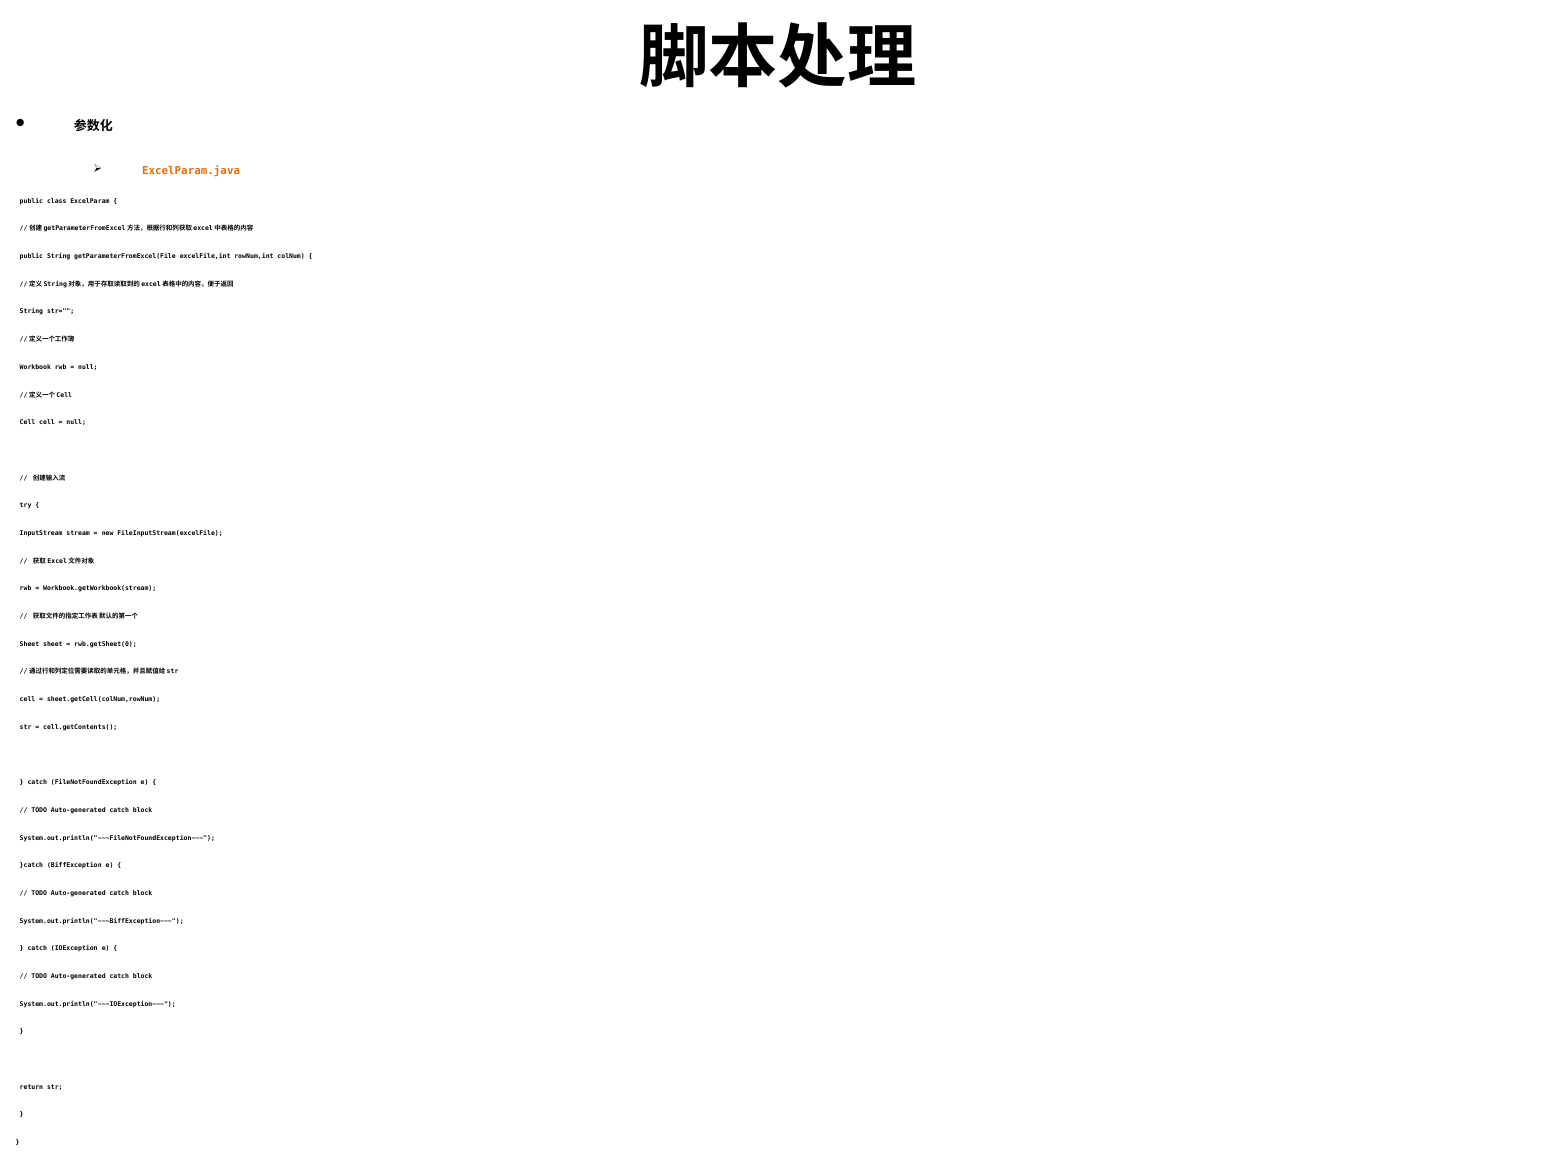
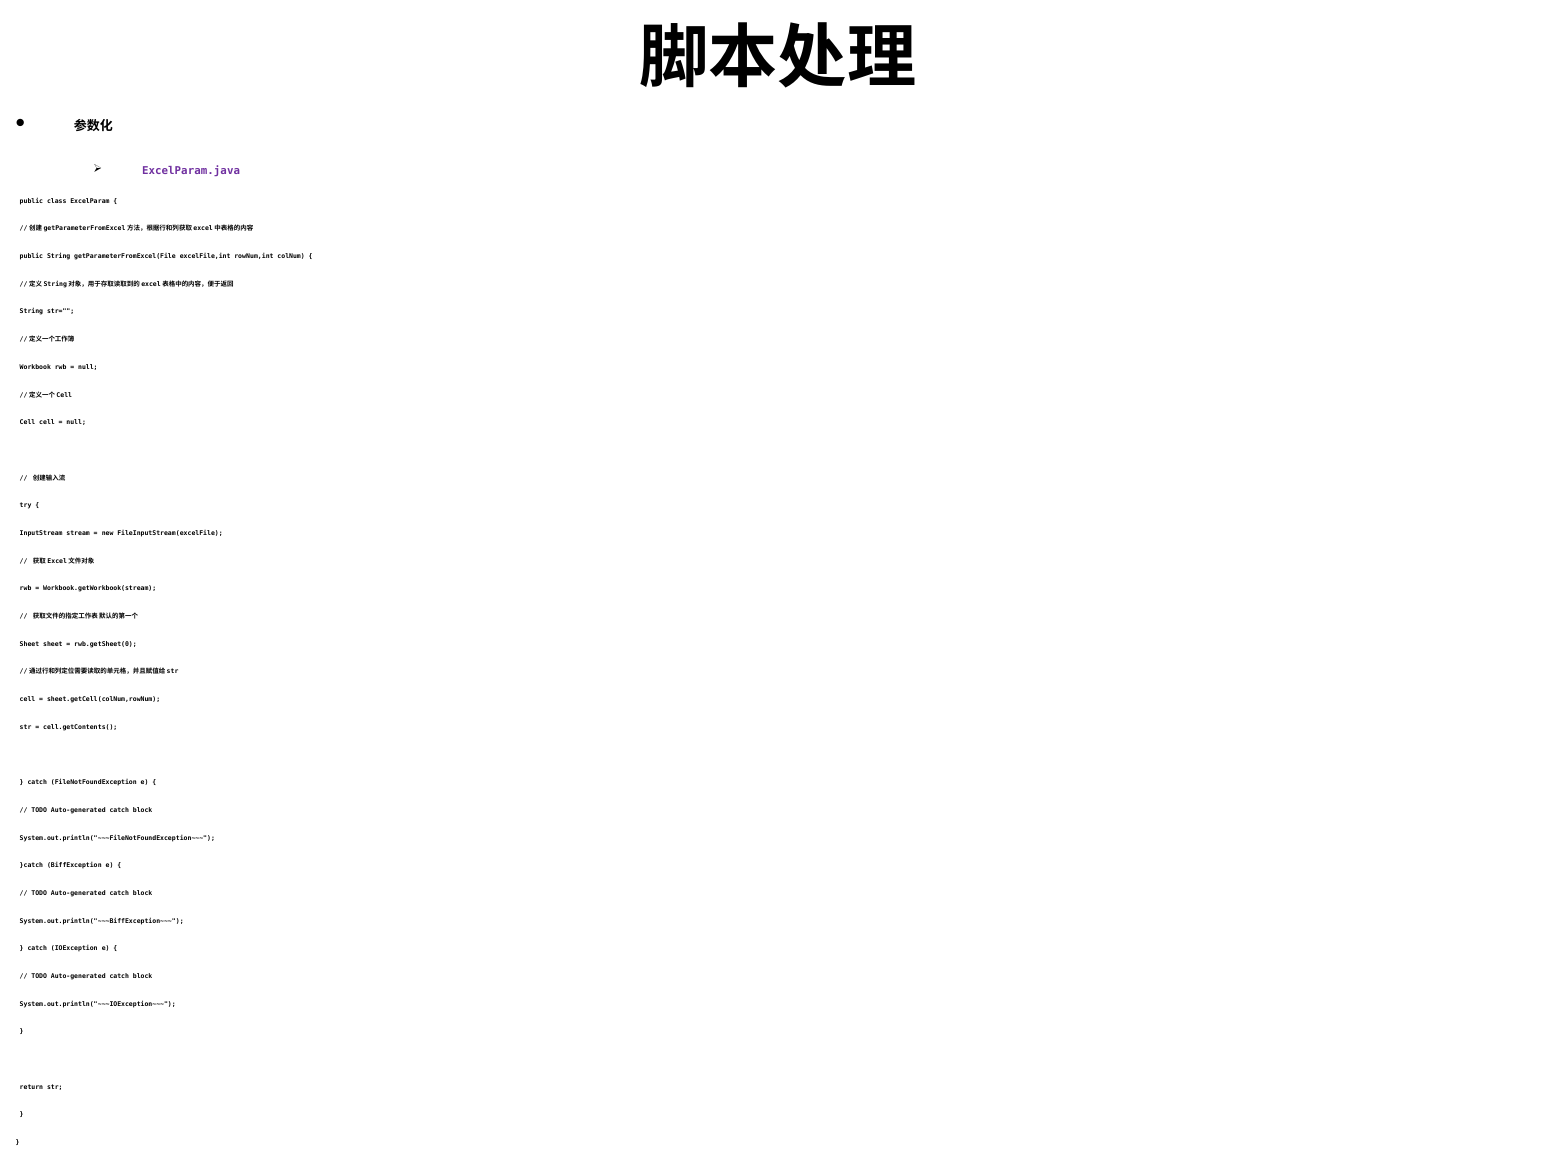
ExcelParam.java colour: orange -> purple
